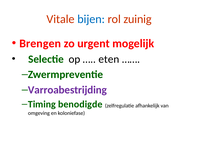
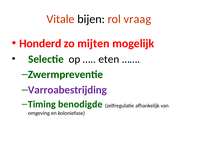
bijen colour: blue -> black
zuinig: zuinig -> vraag
Brengen: Brengen -> Honderd
urgent: urgent -> mijten
